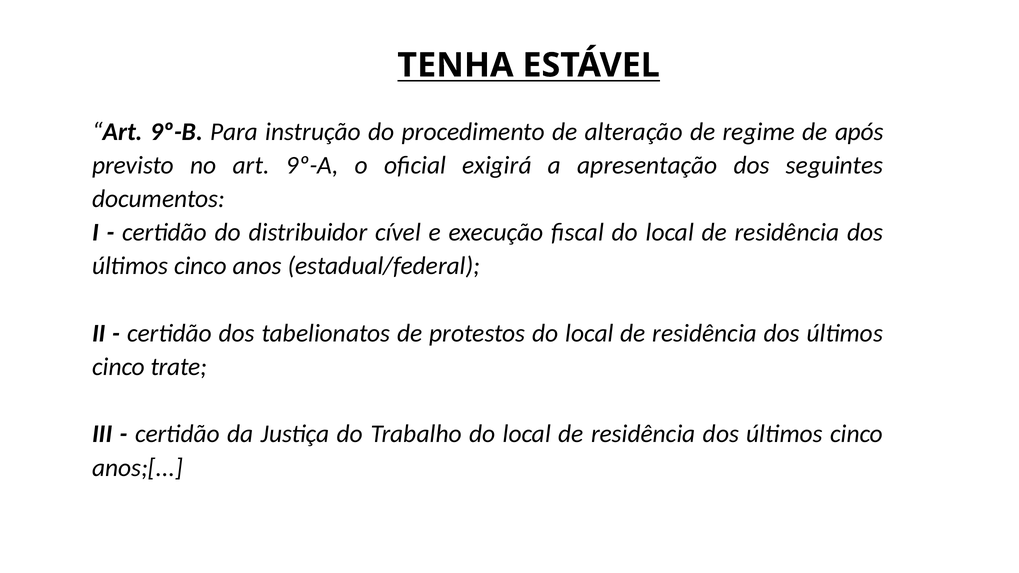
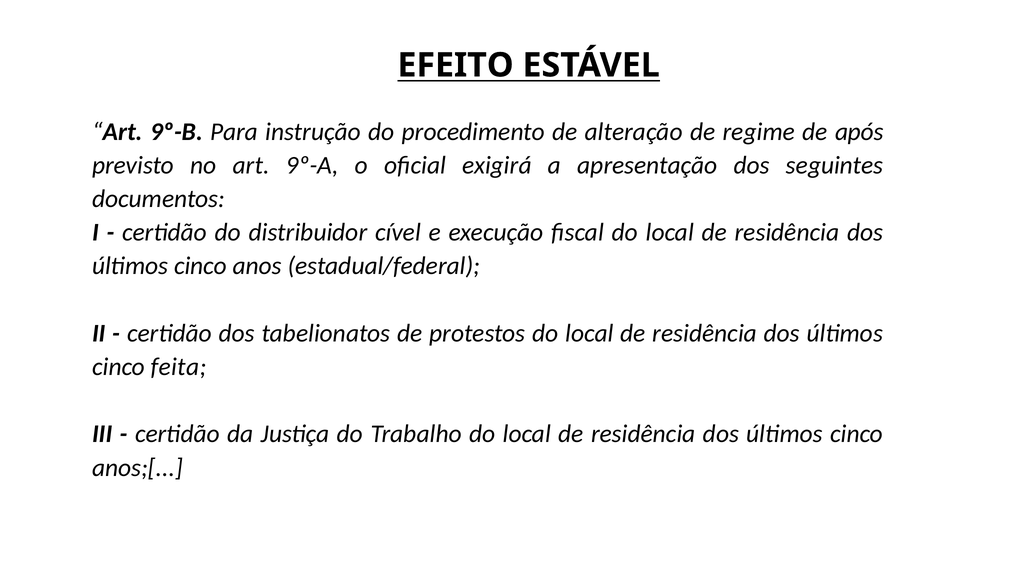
TENHA: TENHA -> EFEITO
trate: trate -> feita
